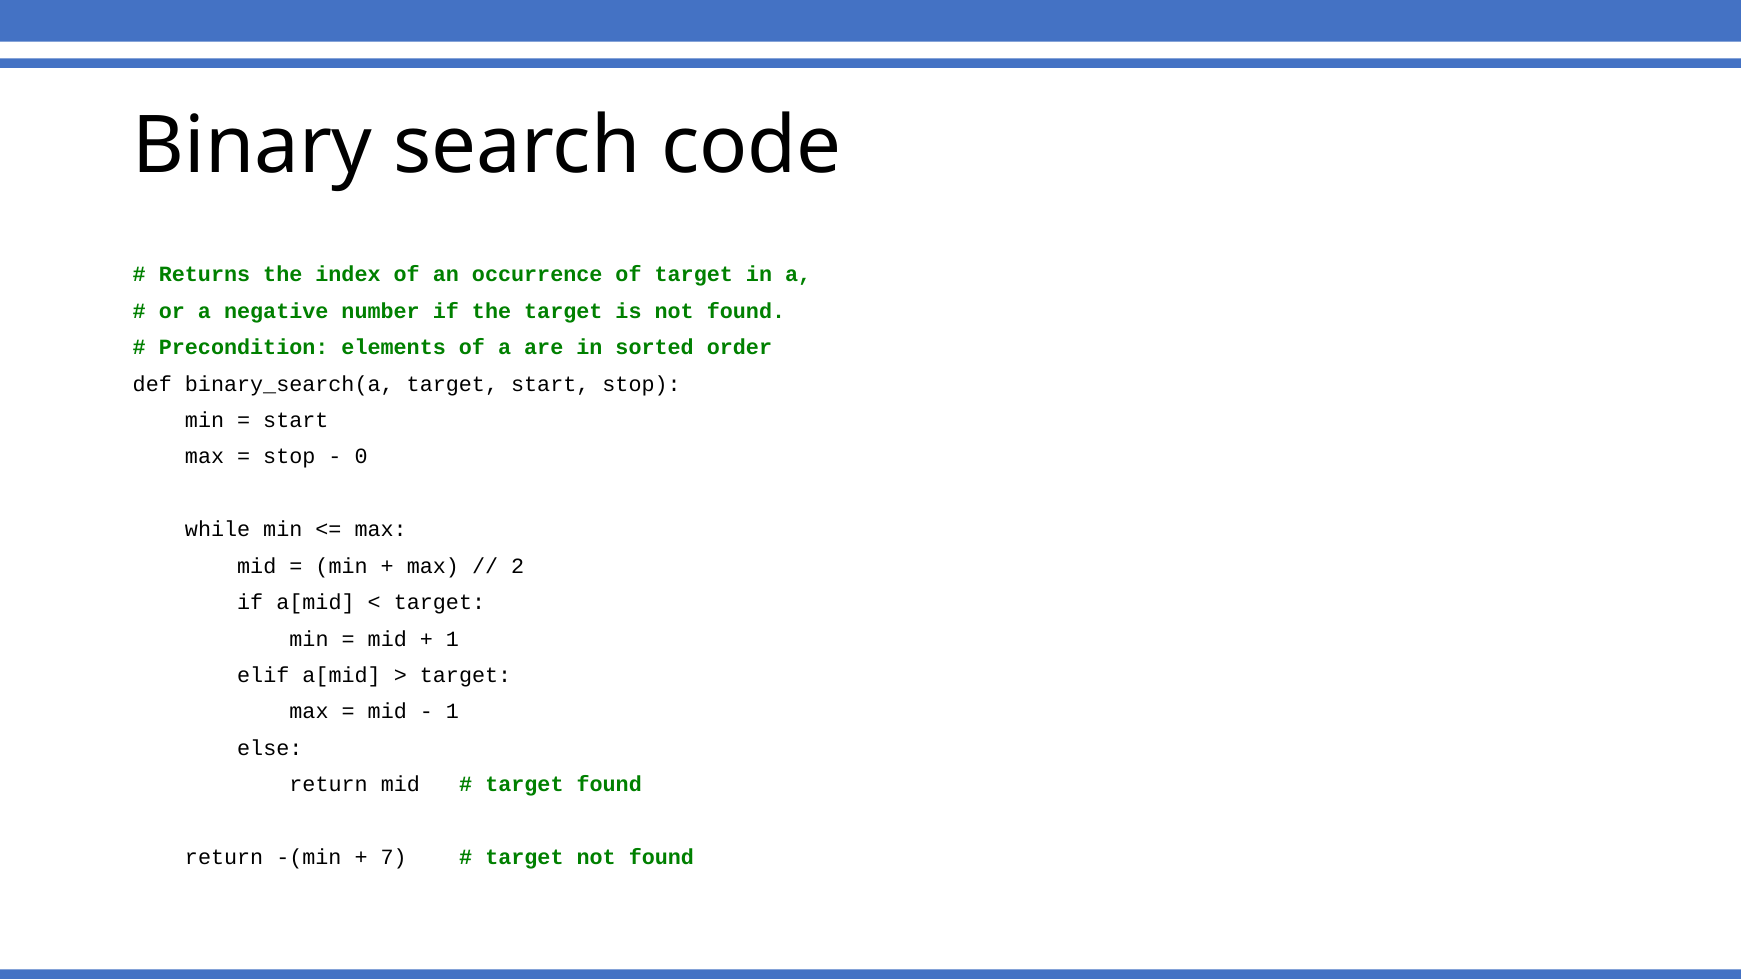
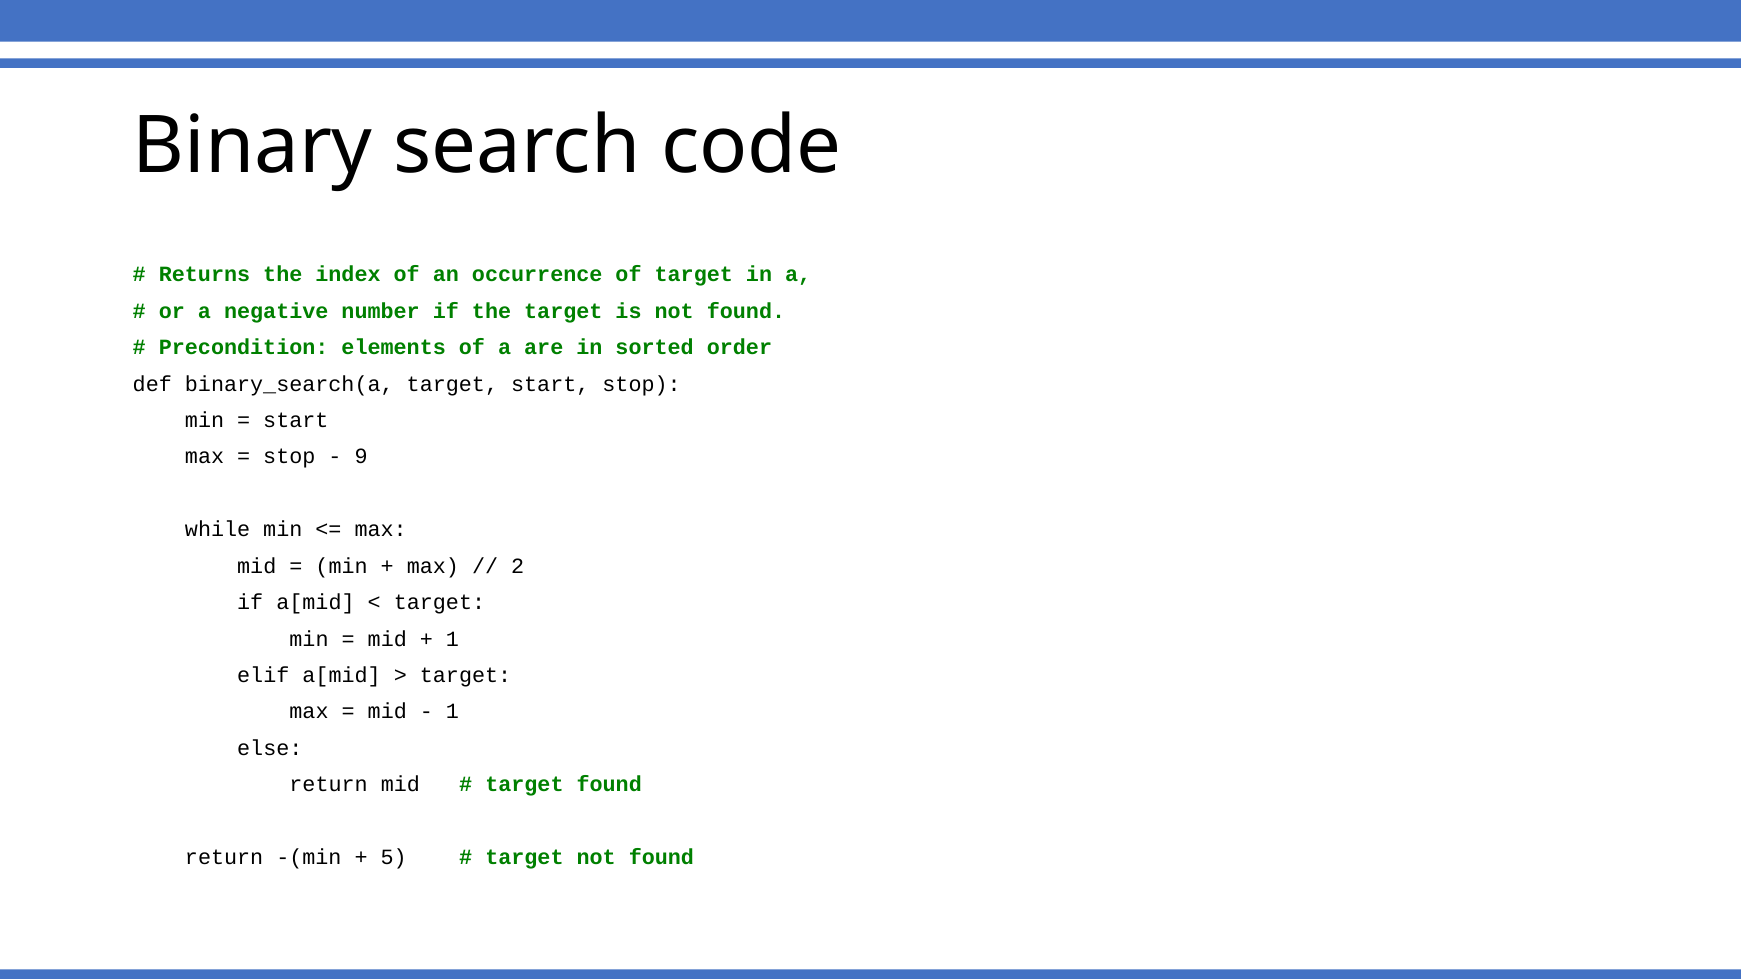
0: 0 -> 9
7: 7 -> 5
